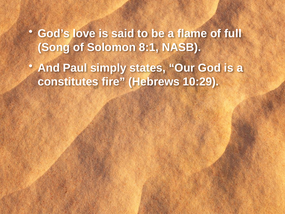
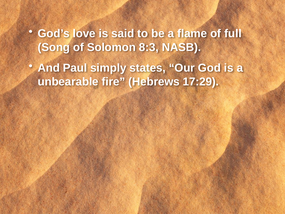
8:1: 8:1 -> 8:3
constitutes: constitutes -> unbearable
10:29: 10:29 -> 17:29
